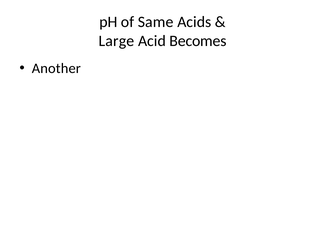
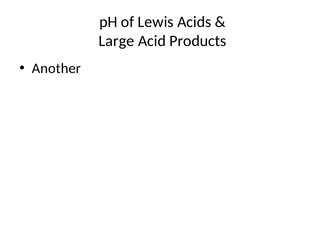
Same: Same -> Lewis
Becomes: Becomes -> Products
